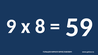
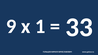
8: 8 -> 1
59: 59 -> 33
